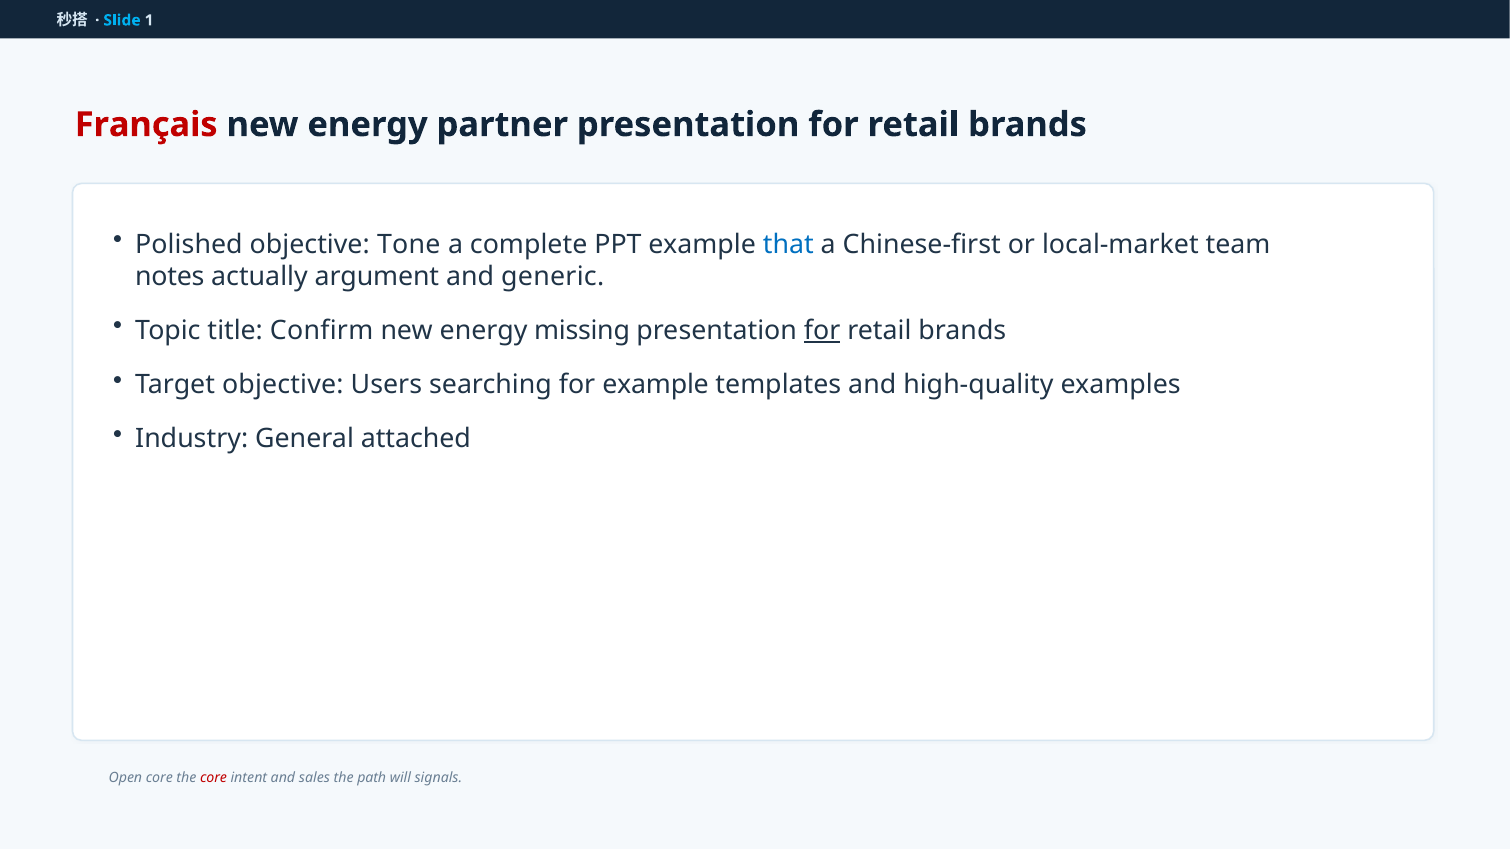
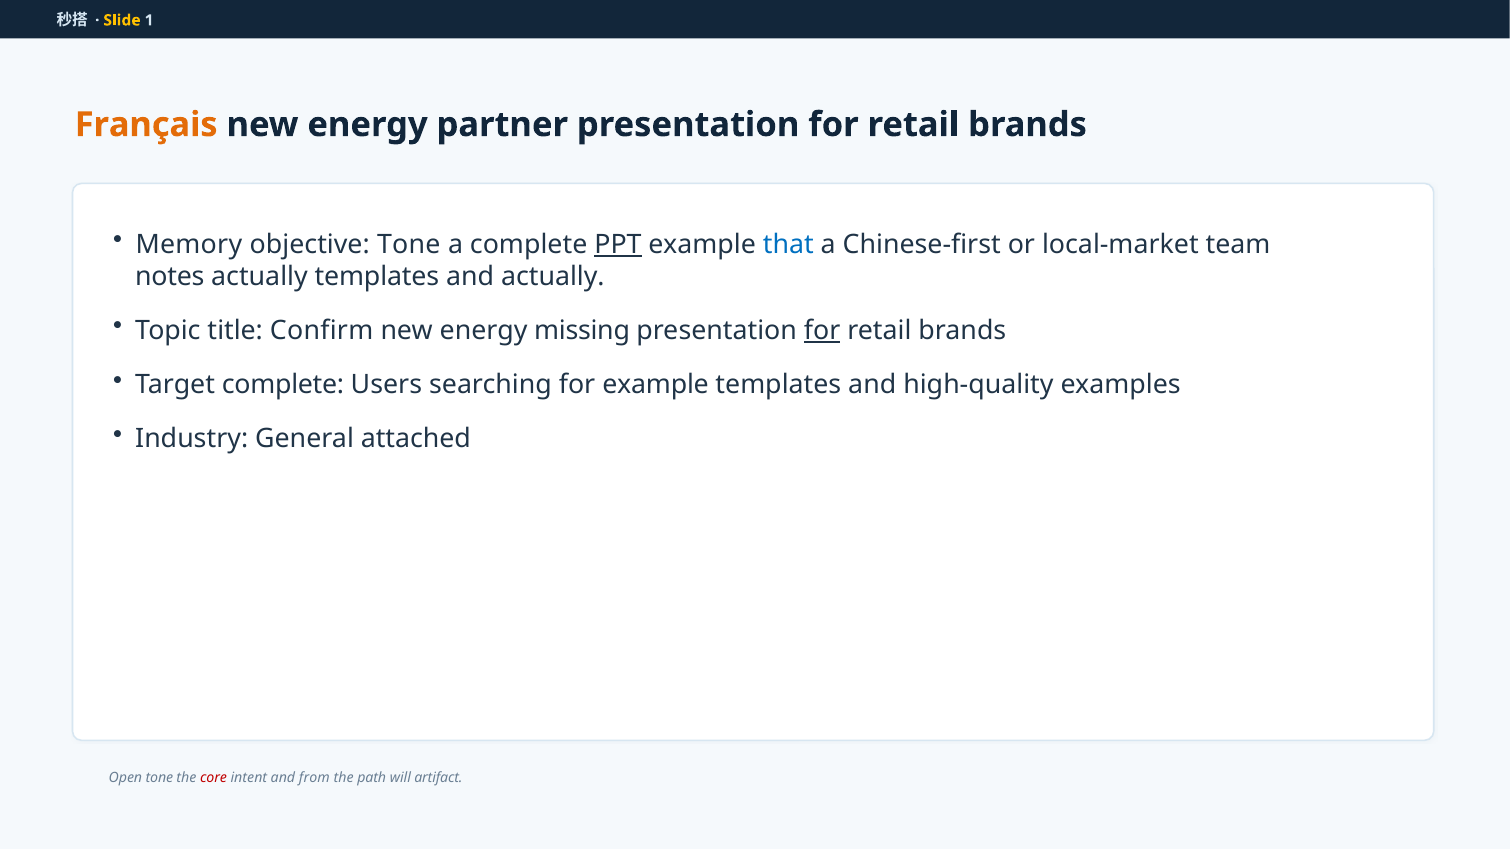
Slide colour: light blue -> yellow
Français colour: red -> orange
Polished: Polished -> Memory
PPT underline: none -> present
actually argument: argument -> templates
and generic: generic -> actually
Target objective: objective -> complete
Open core: core -> tone
sales: sales -> from
signals: signals -> artifact
